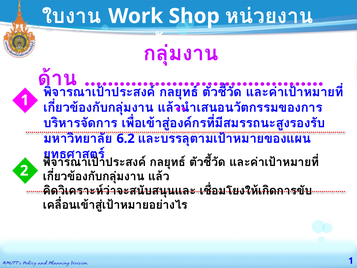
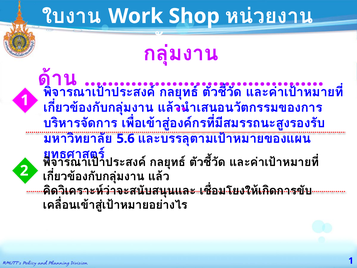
6.2: 6.2 -> 5.6
